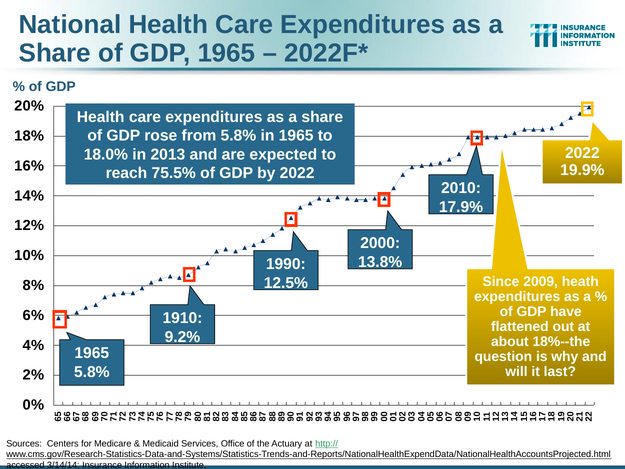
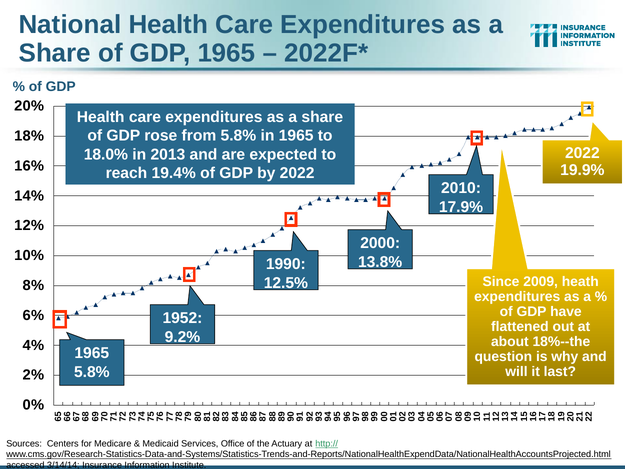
75.5%: 75.5% -> 19.4%
1910: 1910 -> 1952
